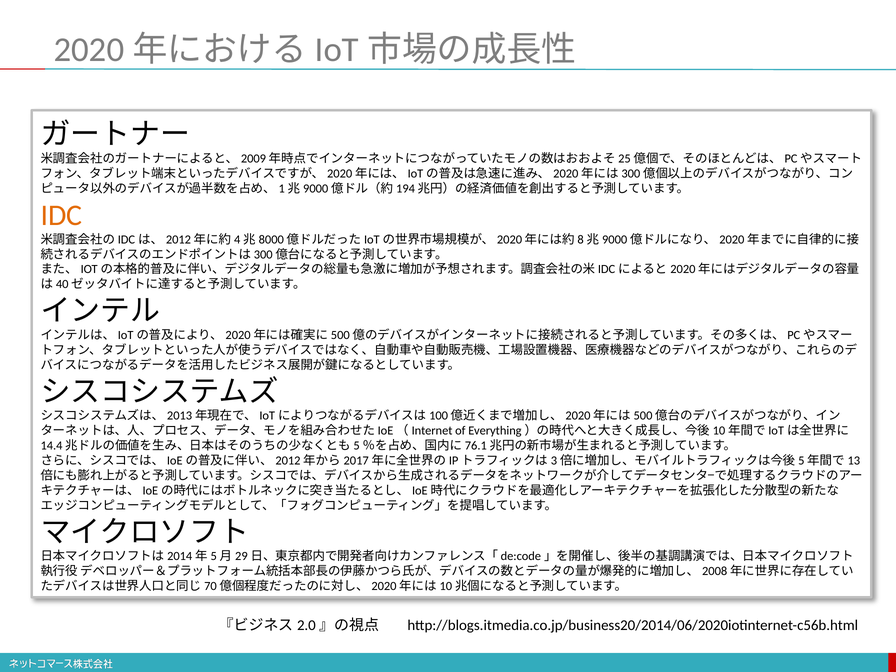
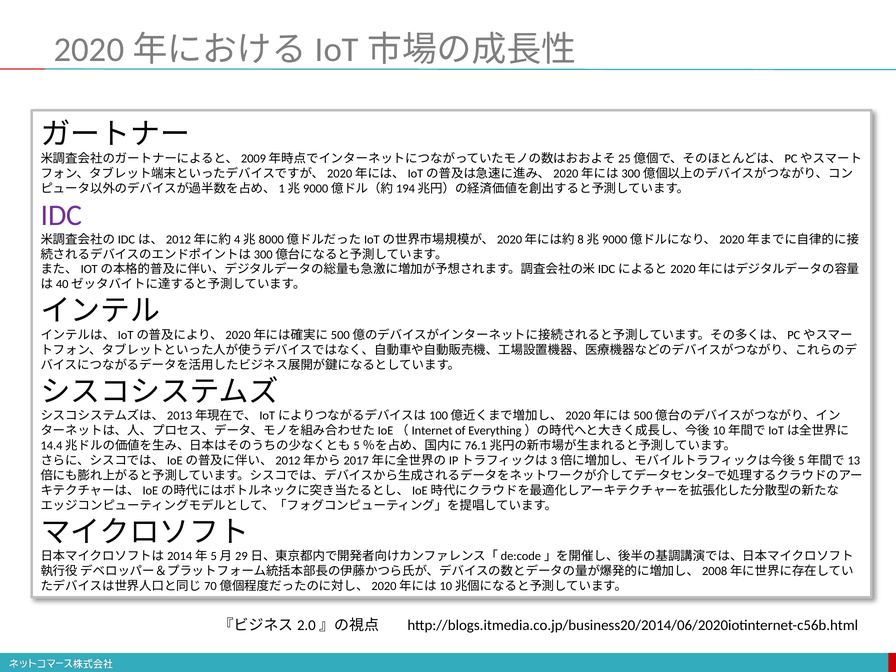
IDC colour: orange -> purple
